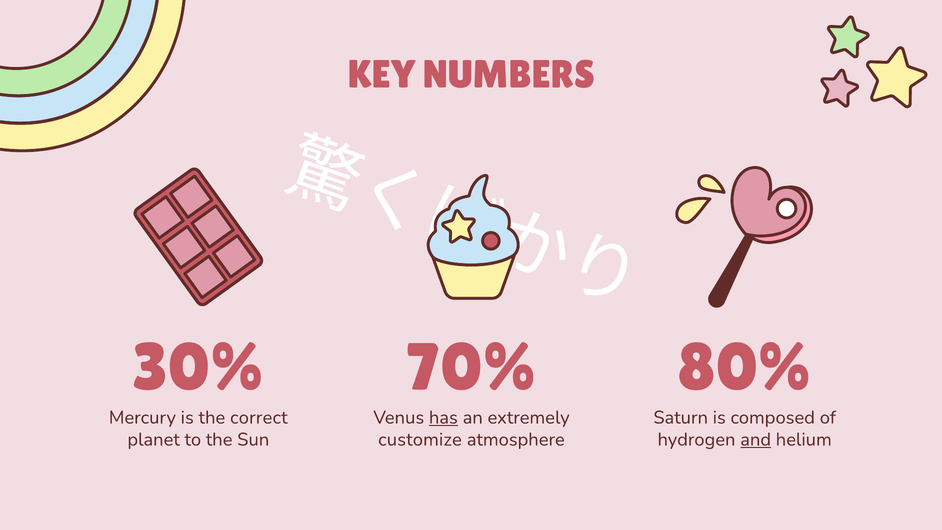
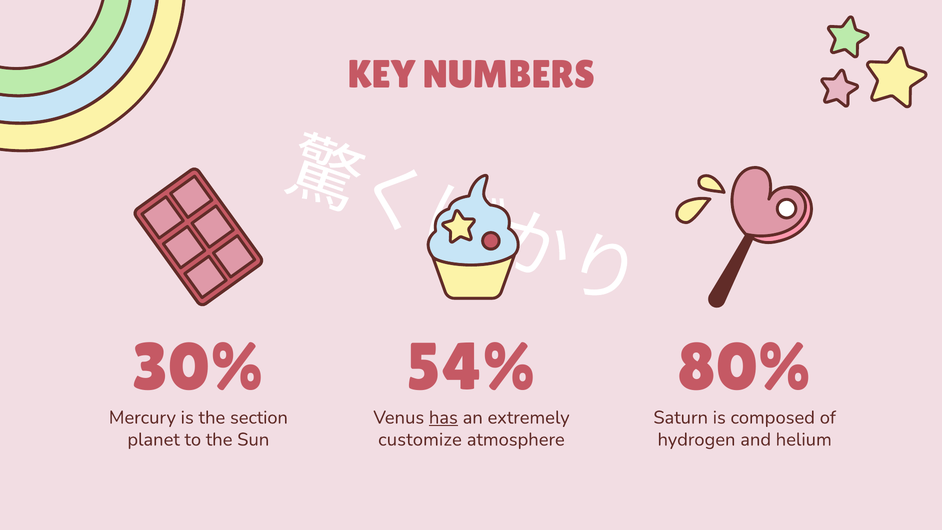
70%: 70% -> 54%
correct: correct -> section
and underline: present -> none
